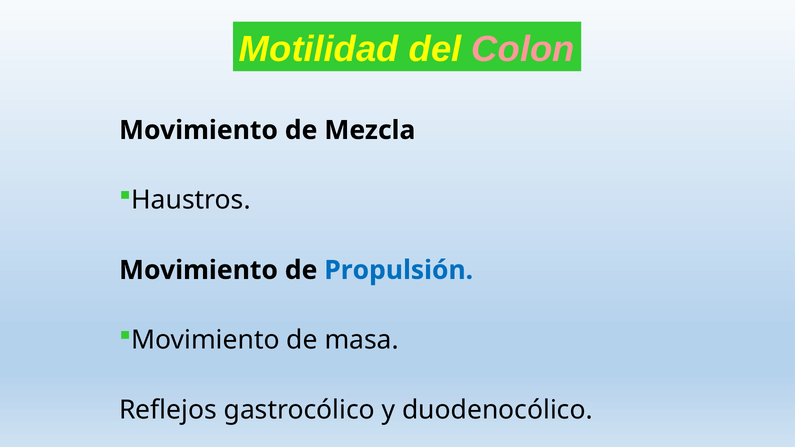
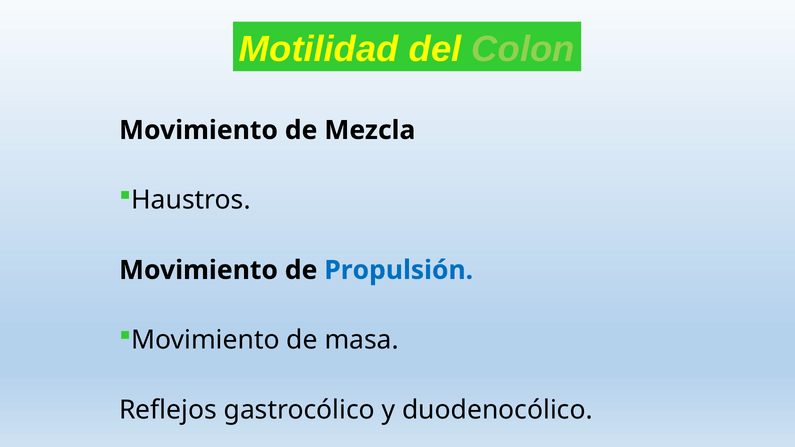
Colon colour: pink -> light green
